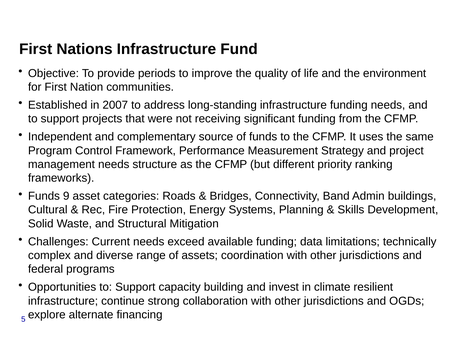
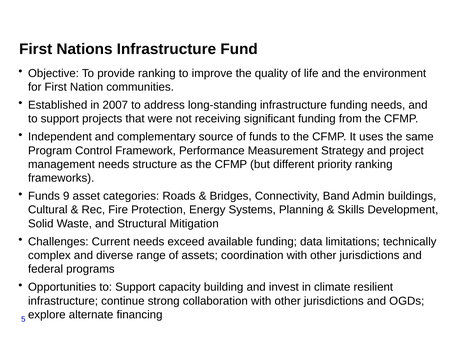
provide periods: periods -> ranking
